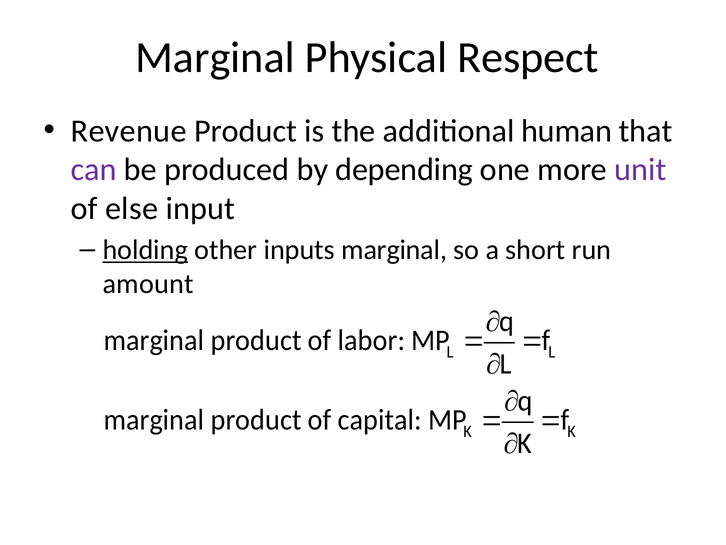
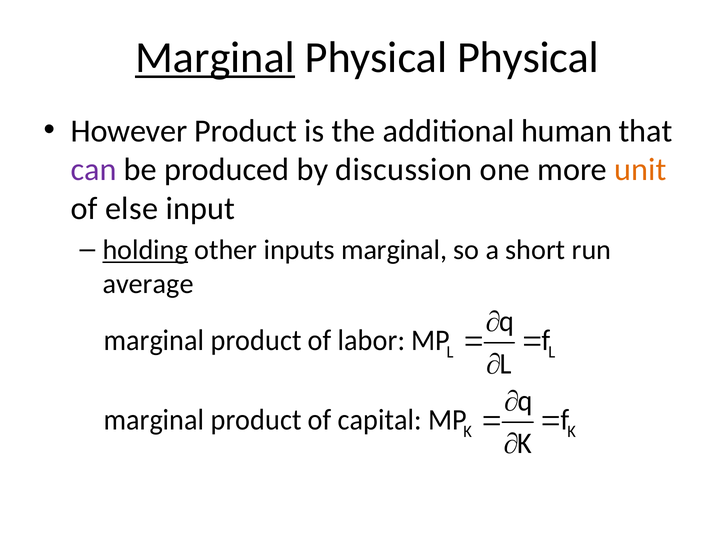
Marginal at (215, 58) underline: none -> present
Physical Respect: Respect -> Physical
Revenue: Revenue -> However
depending: depending -> discussion
unit colour: purple -> orange
amount: amount -> average
